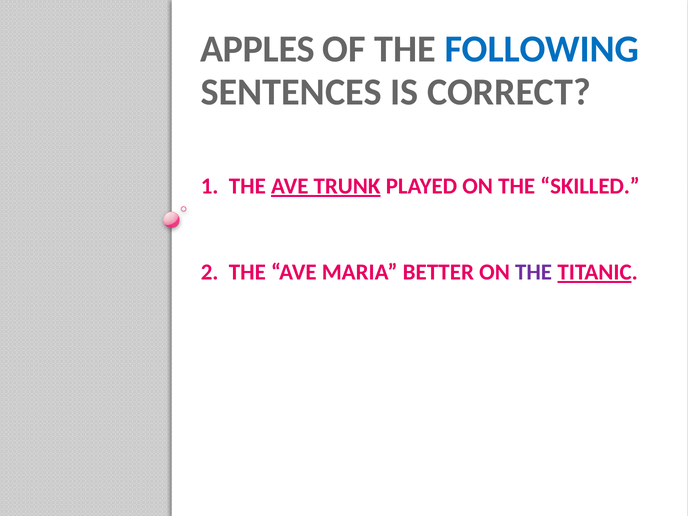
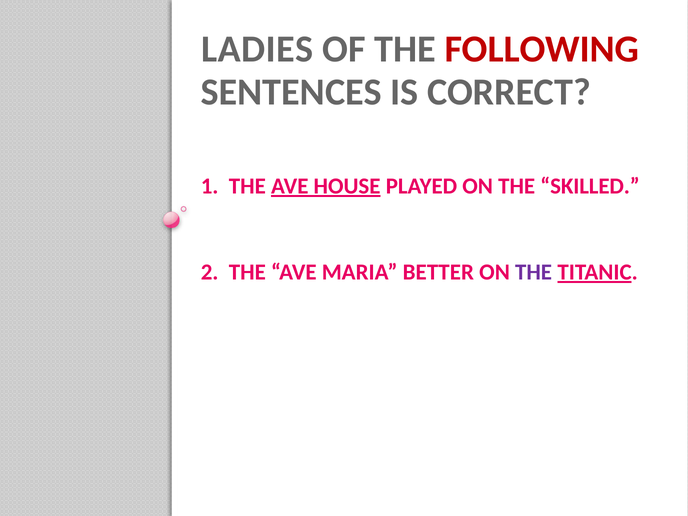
APPLES: APPLES -> LADIES
FOLLOWING colour: blue -> red
TRUNK: TRUNK -> HOUSE
